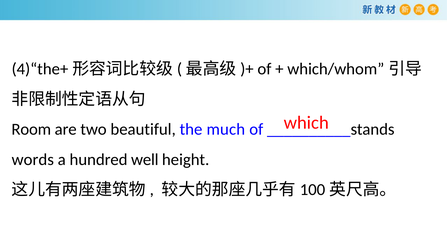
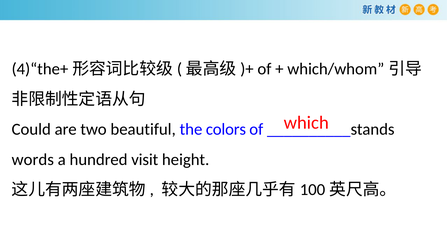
Room: Room -> Could
much: much -> colors
well: well -> visit
